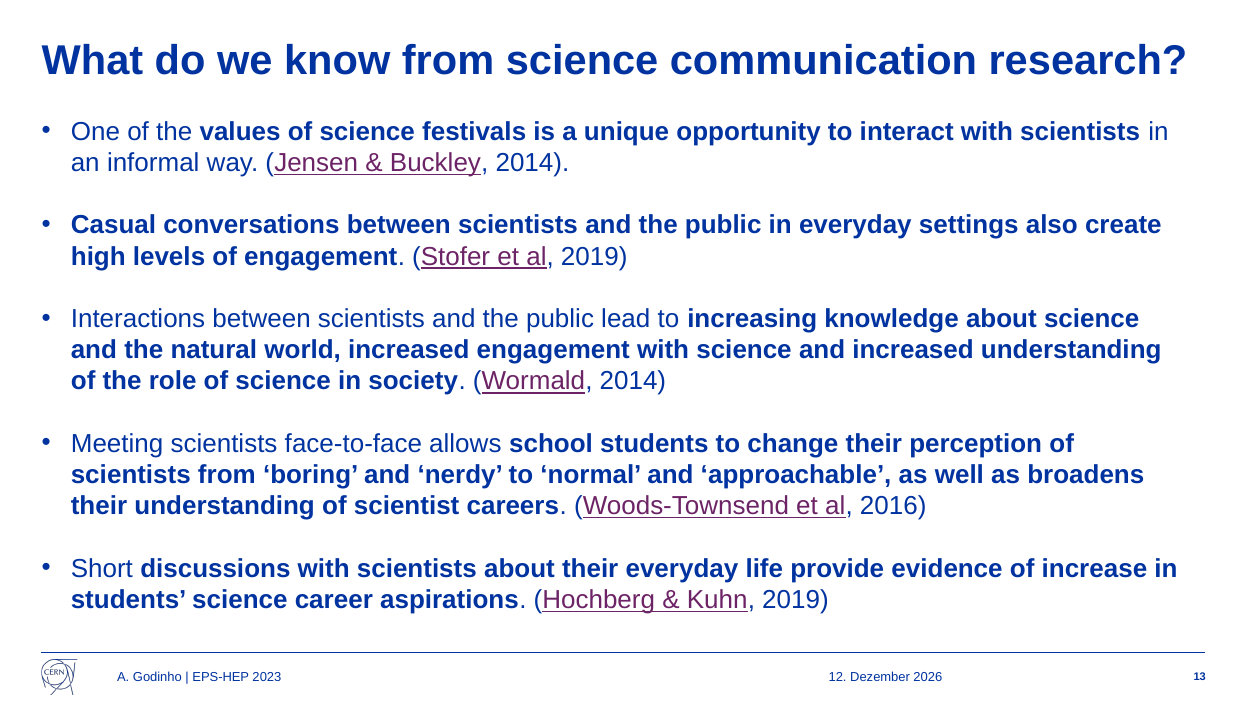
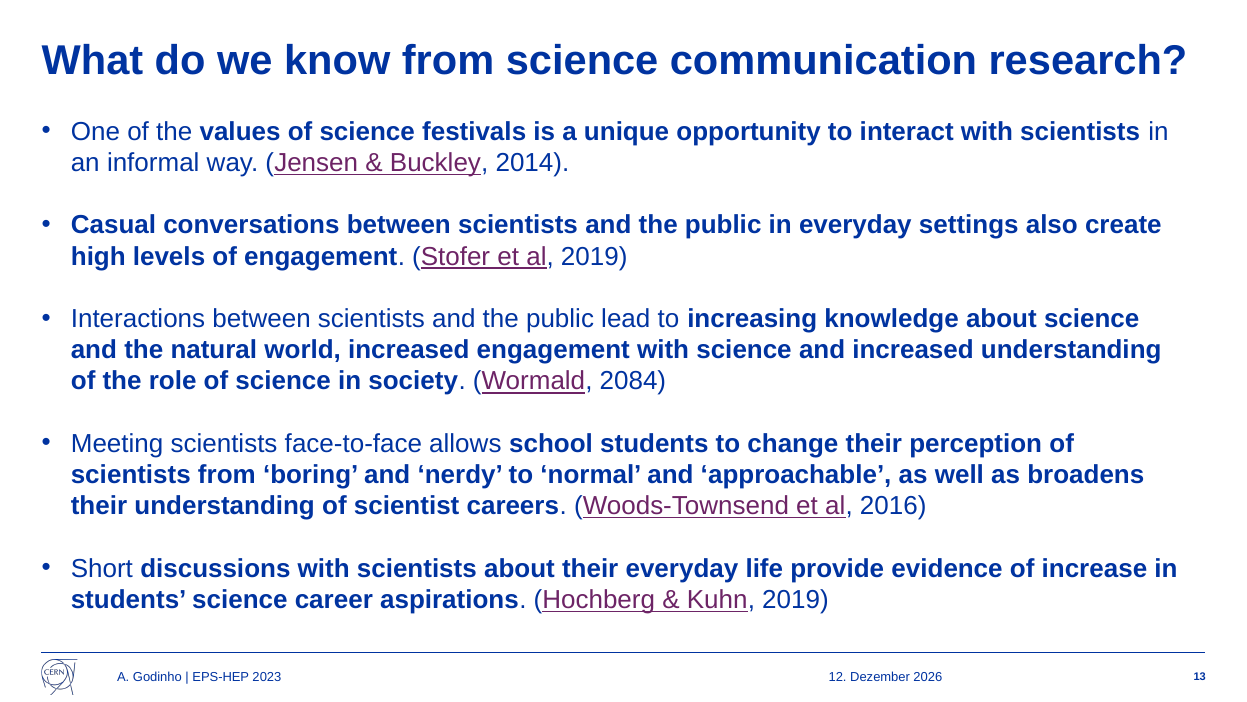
Wormald 2014: 2014 -> 2084
